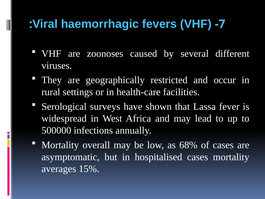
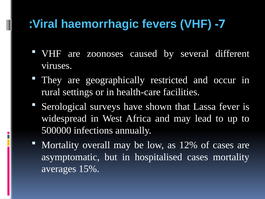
68%: 68% -> 12%
